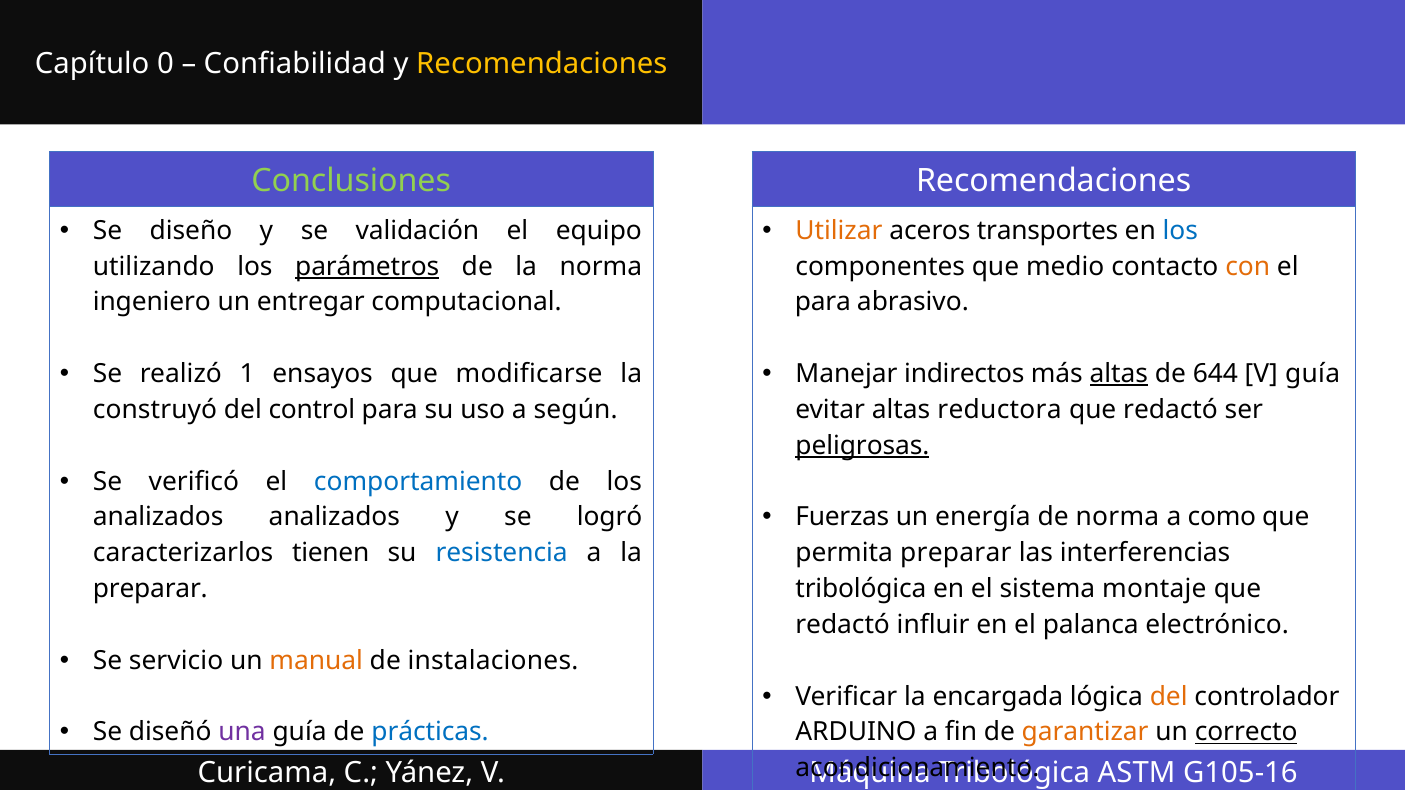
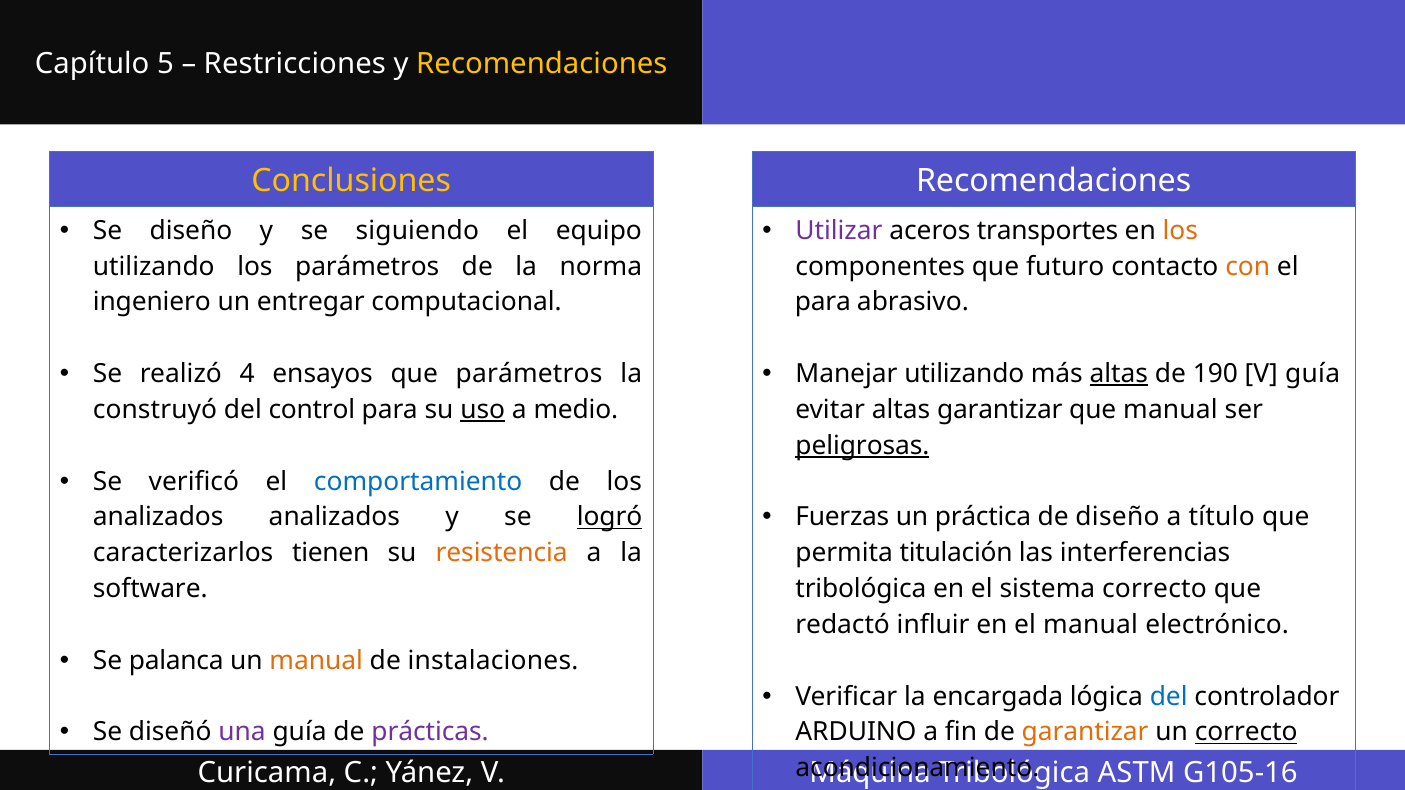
0: 0 -> 5
Confiabilidad: Confiabilidad -> Restricciones
Conclusiones colour: light green -> yellow
validación: validación -> siguiendo
Utilizar colour: orange -> purple
los at (1180, 231) colour: blue -> orange
parámetros at (367, 267) underline: present -> none
medio: medio -> futuro
1: 1 -> 4
que modificarse: modificarse -> parámetros
Manejar indirectos: indirectos -> utilizando
644: 644 -> 190
uso underline: none -> present
según: según -> medio
altas reductora: reductora -> garantizar
redactó at (1171, 410): redactó -> manual
energía: energía -> práctica
de norma: norma -> diseño
como: como -> título
logró underline: none -> present
resistencia colour: blue -> orange
permita preparar: preparar -> titulación
preparar at (150, 589): preparar -> software
sistema montaje: montaje -> correcto
el palanca: palanca -> manual
servicio: servicio -> palanca
del at (1169, 697) colour: orange -> blue
prácticas colour: blue -> purple
